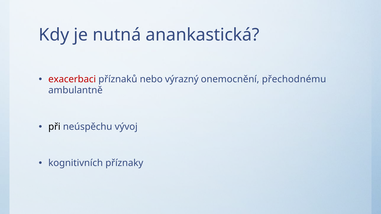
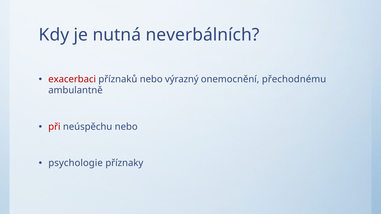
anankastická: anankastická -> neverbálních
při colour: black -> red
neúspěchu vývoj: vývoj -> nebo
kognitivních: kognitivních -> psychologie
